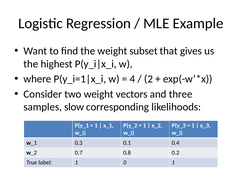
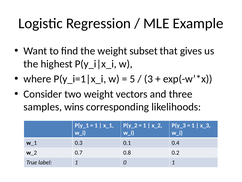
4: 4 -> 5
2: 2 -> 3
slow: slow -> wins
